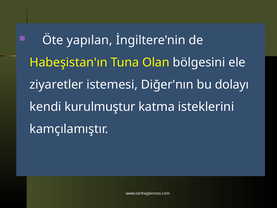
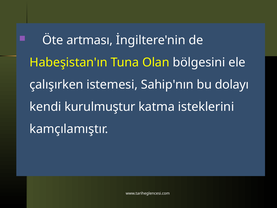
yapılan: yapılan -> artması
ziyaretler: ziyaretler -> çalışırken
Diğer'nın: Diğer'nın -> Sahip'nın
